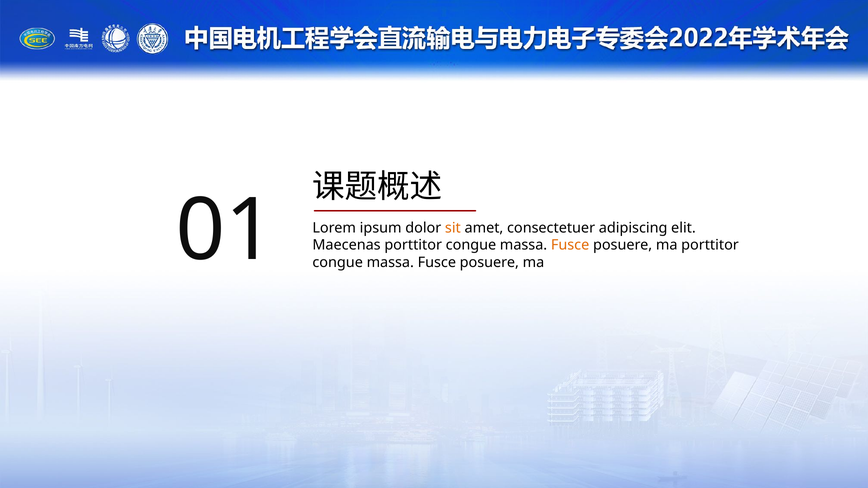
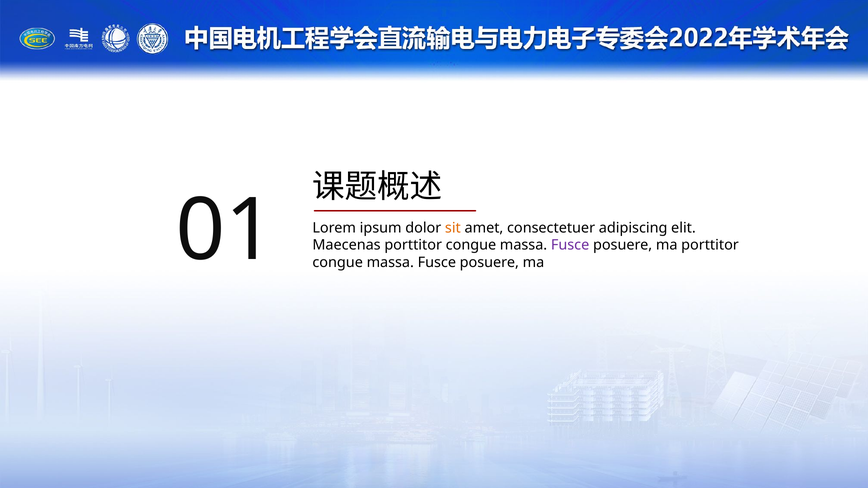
Fusce at (570, 245) colour: orange -> purple
